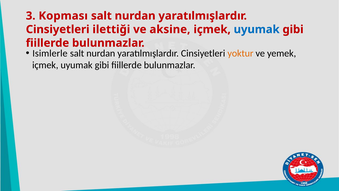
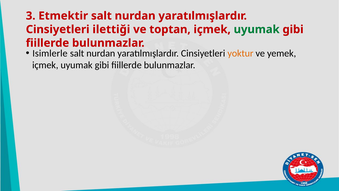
Kopması: Kopması -> Etmektir
aksine: aksine -> toptan
uyumak at (257, 29) colour: blue -> green
